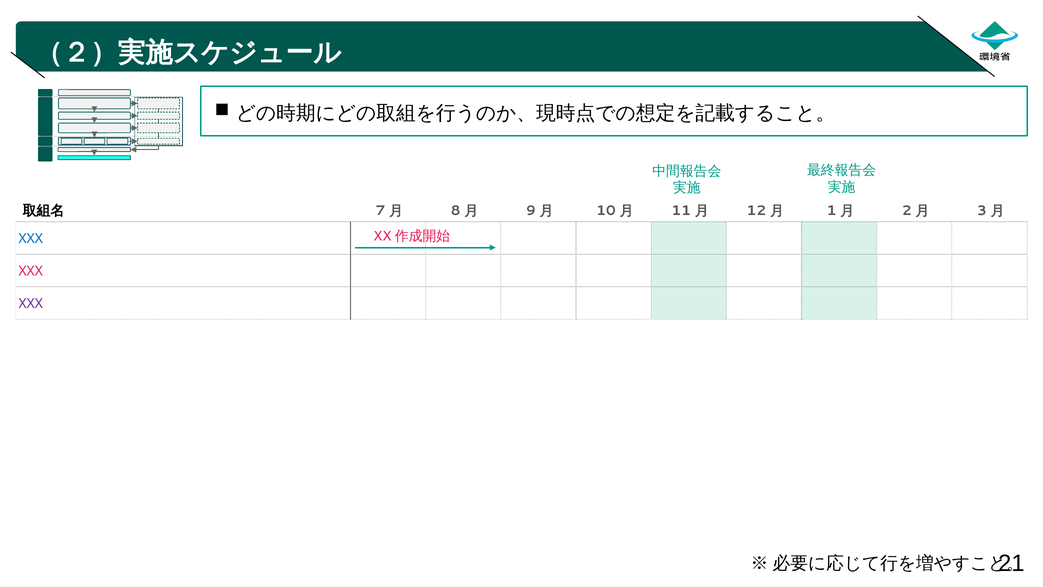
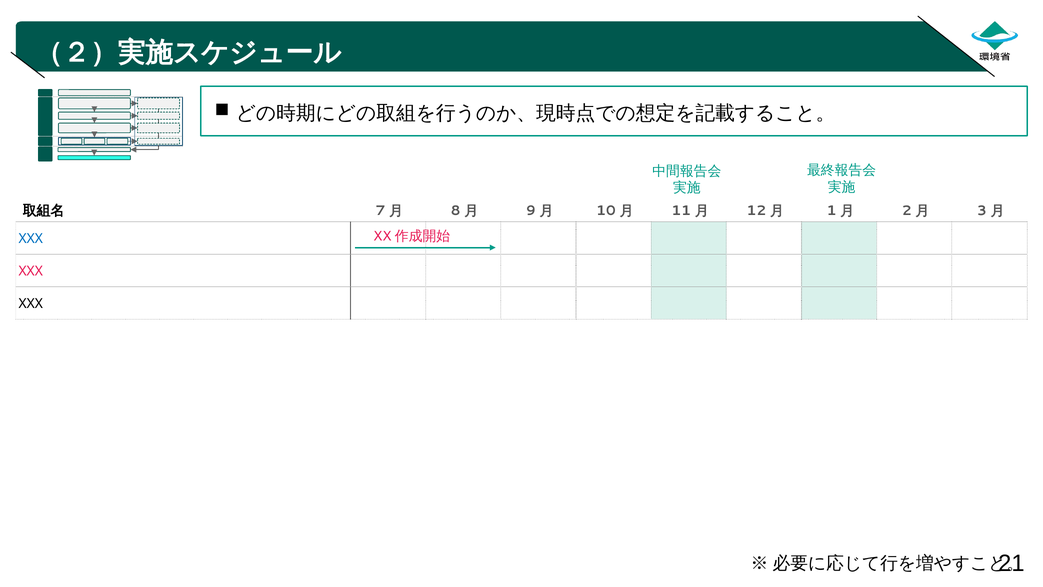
XXX at (31, 304) colour: purple -> black
